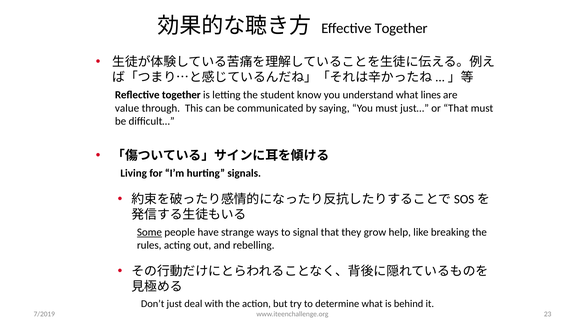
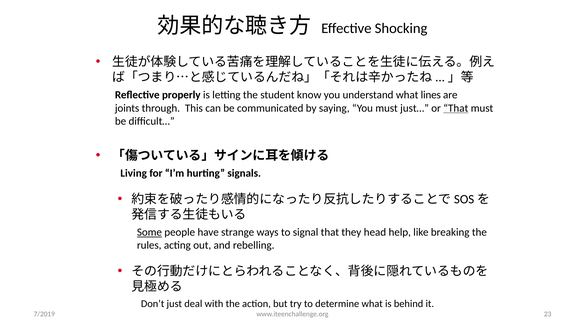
Effective Together: Together -> Shocking
Reflective together: together -> properly
value: value -> joints
That at (456, 108) underline: none -> present
grow: grow -> head
